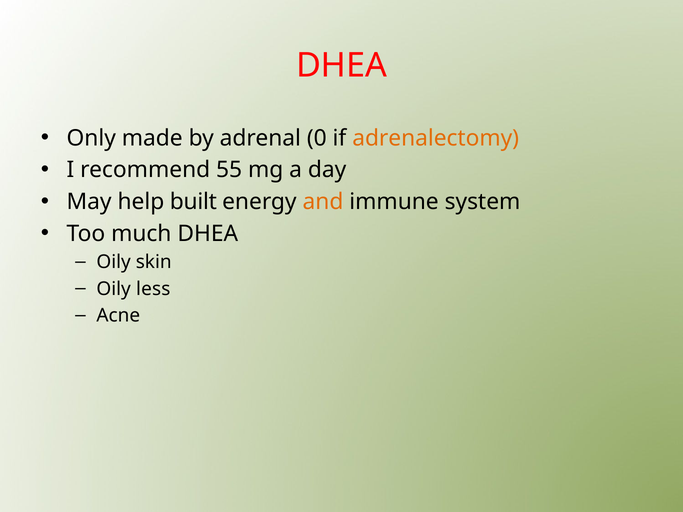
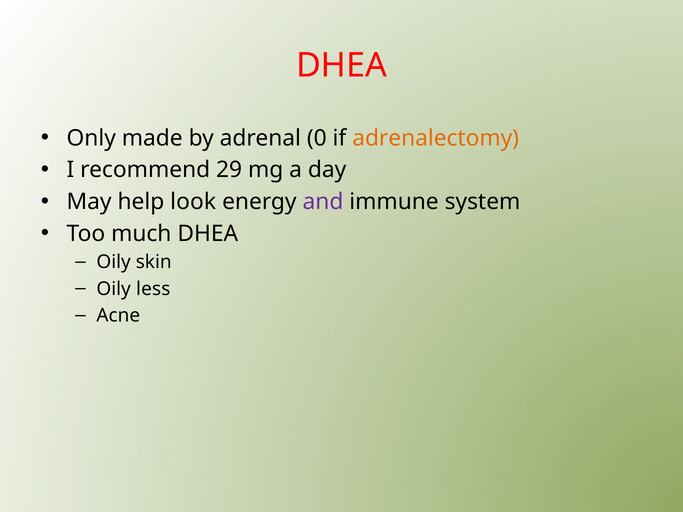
55: 55 -> 29
built: built -> look
and colour: orange -> purple
